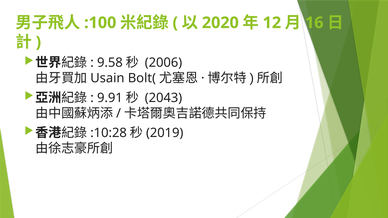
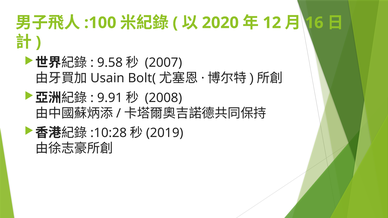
2006: 2006 -> 2007
2043: 2043 -> 2008
